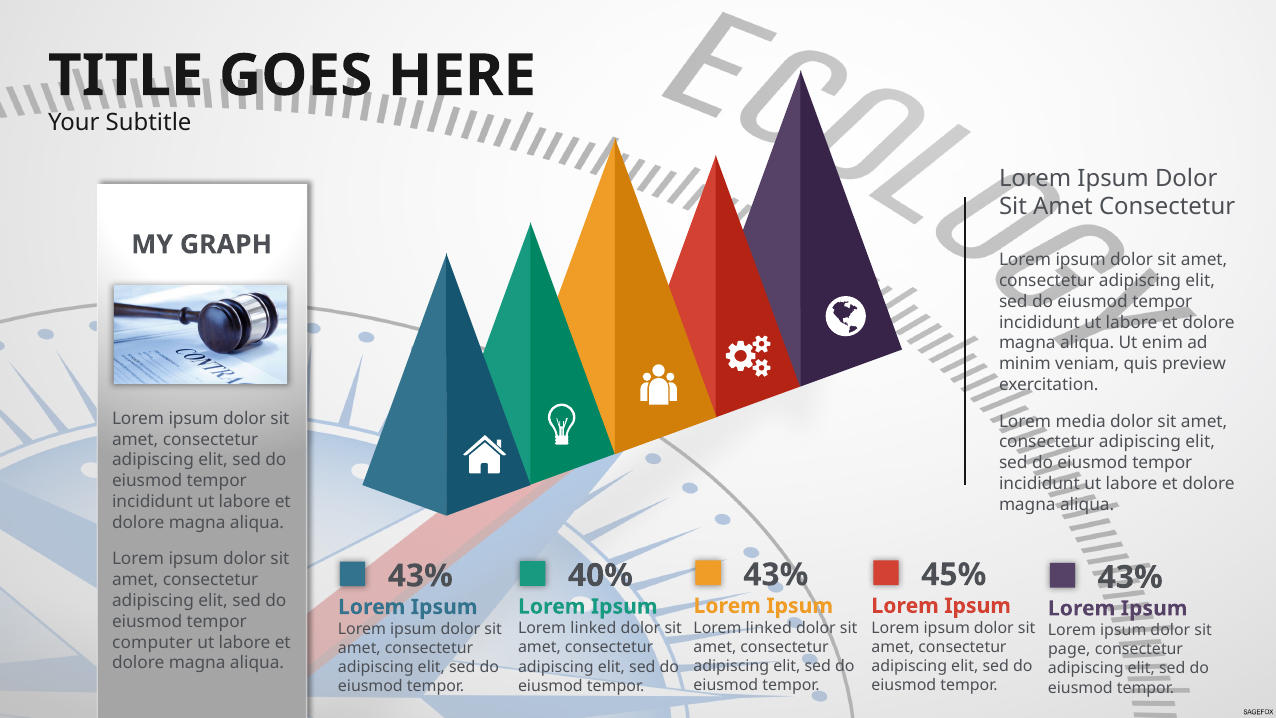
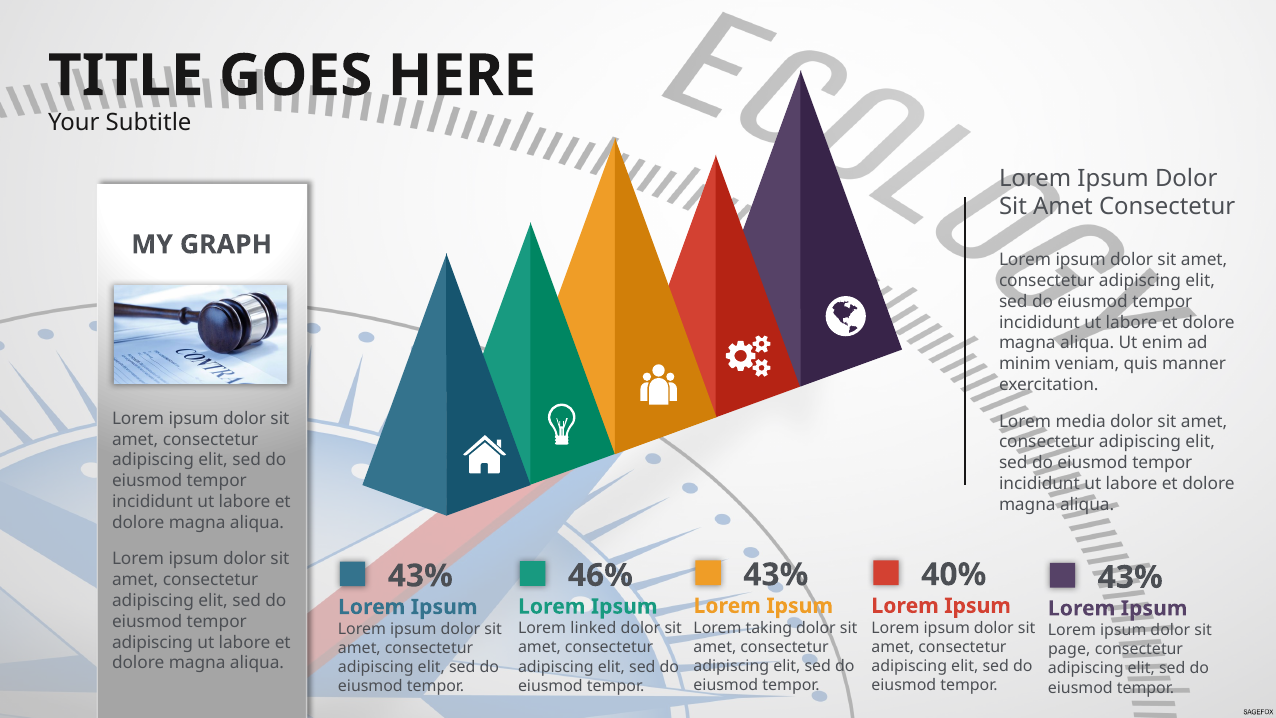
preview: preview -> manner
45%: 45% -> 40%
40%: 40% -> 46%
linked at (769, 628): linked -> taking
computer at (152, 642): computer -> adipiscing
